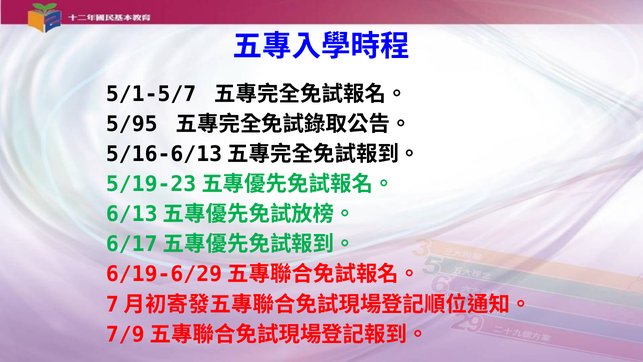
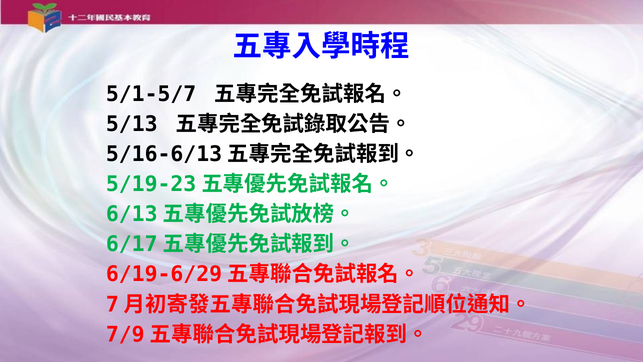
5/95: 5/95 -> 5/13
